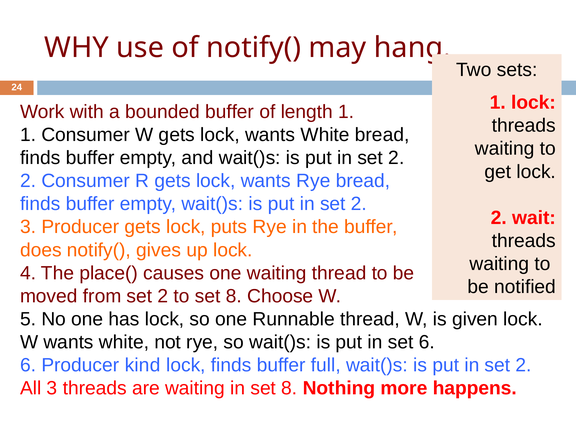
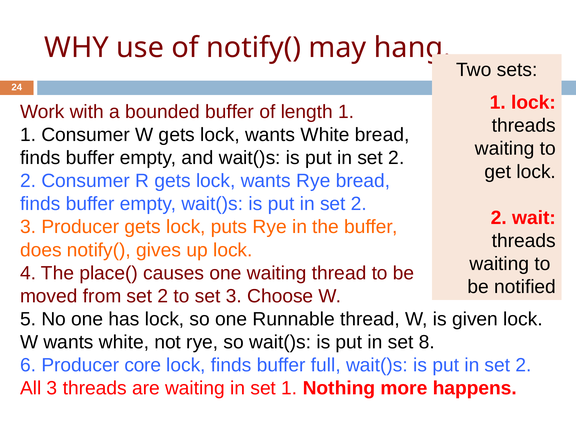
to set 8: 8 -> 3
set 6: 6 -> 8
kind: kind -> core
in set 8: 8 -> 1
